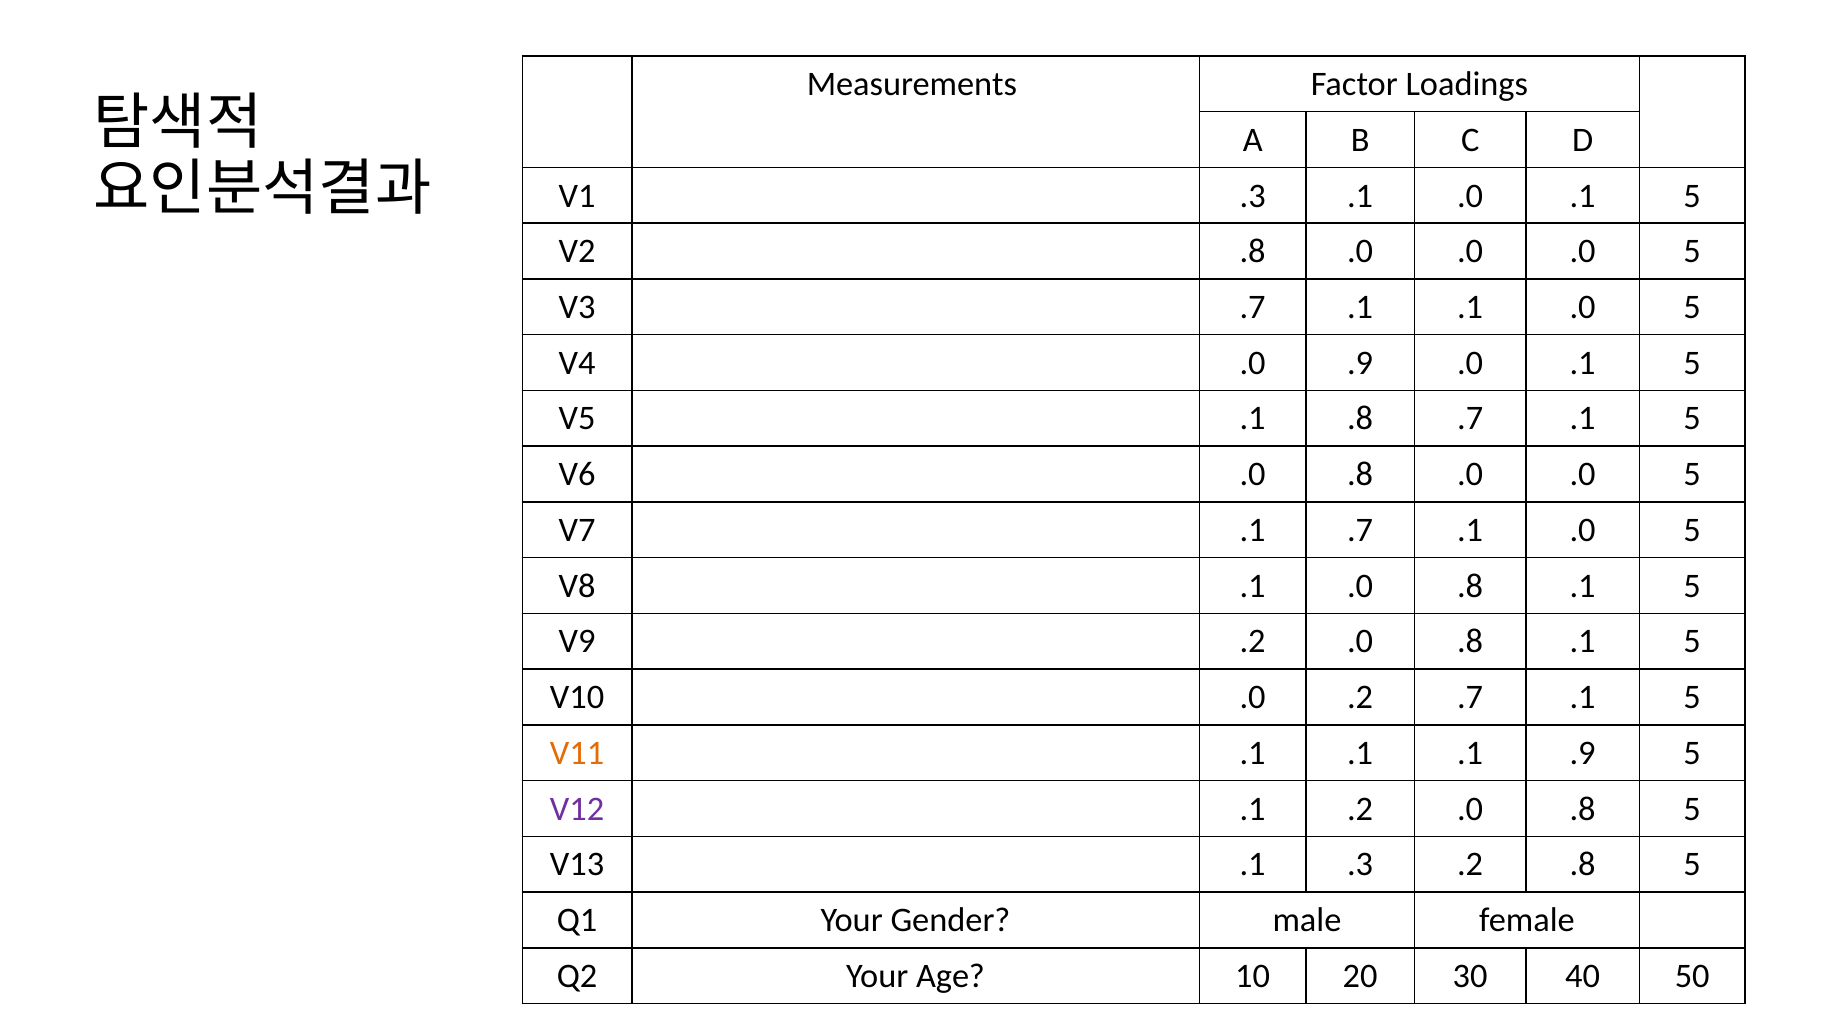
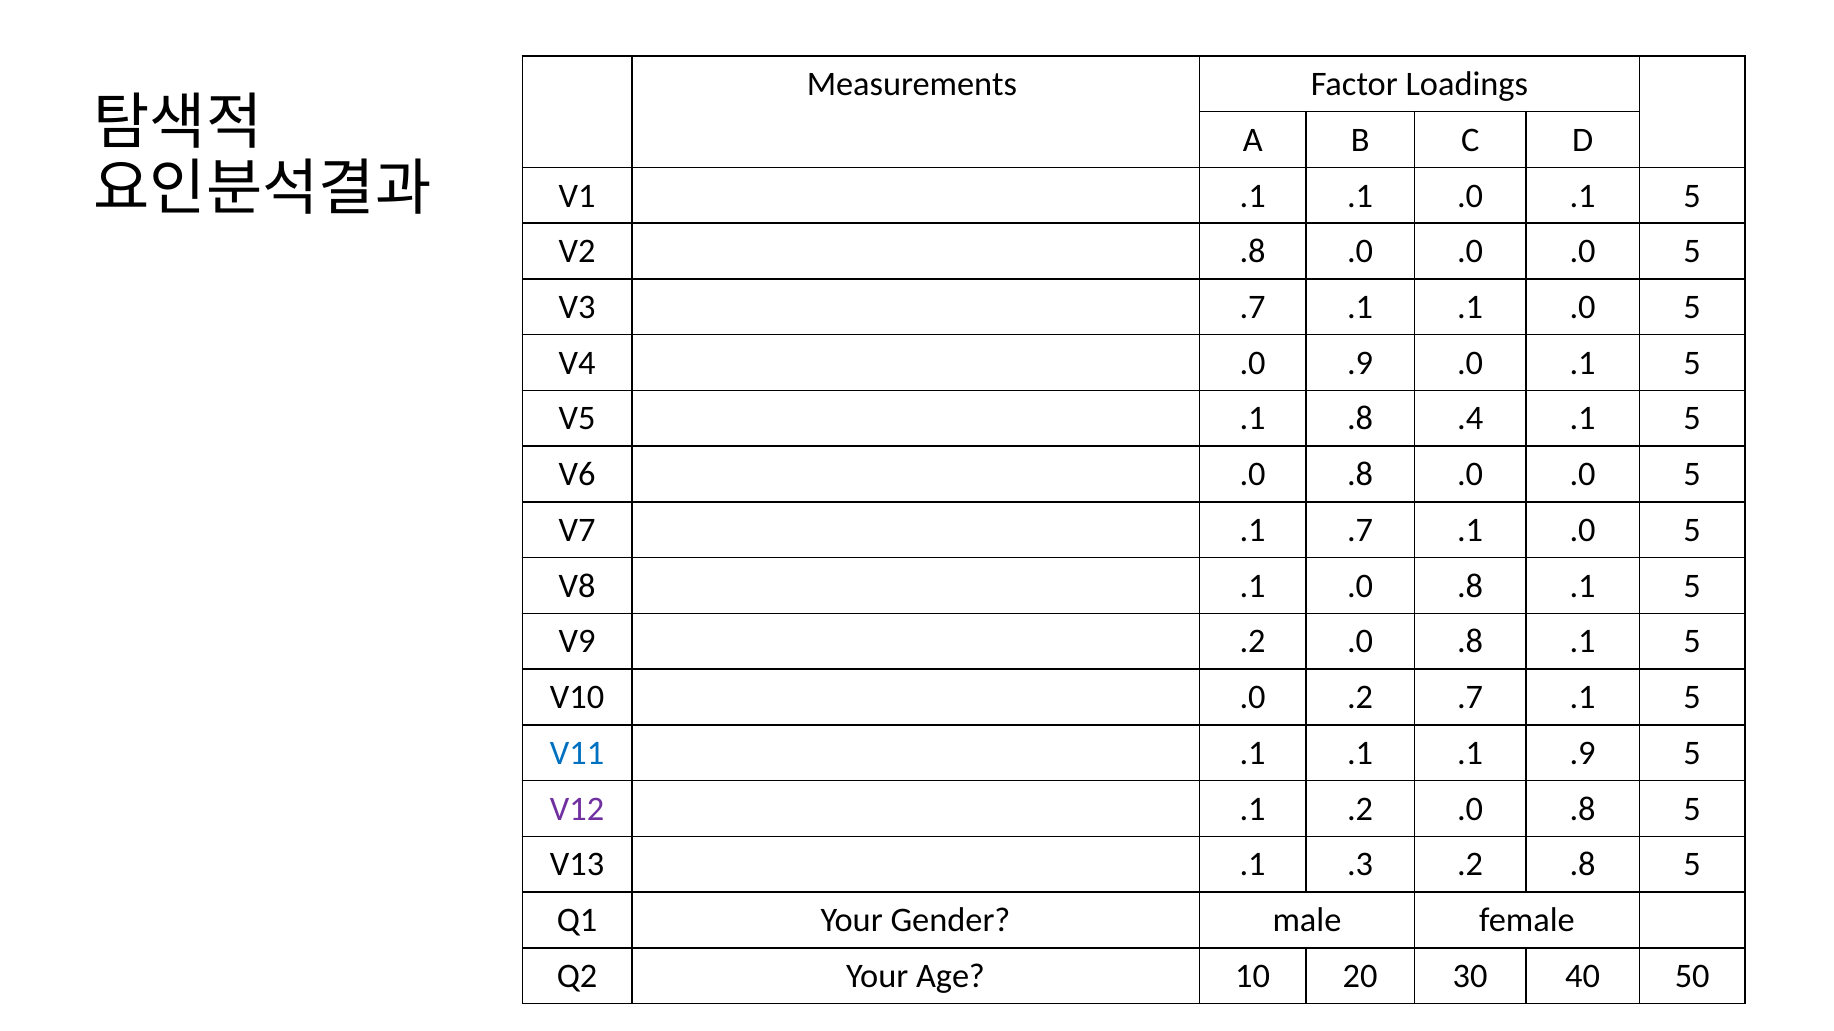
V1 .3: .3 -> .1
.8 .7: .7 -> .4
V11 colour: orange -> blue
